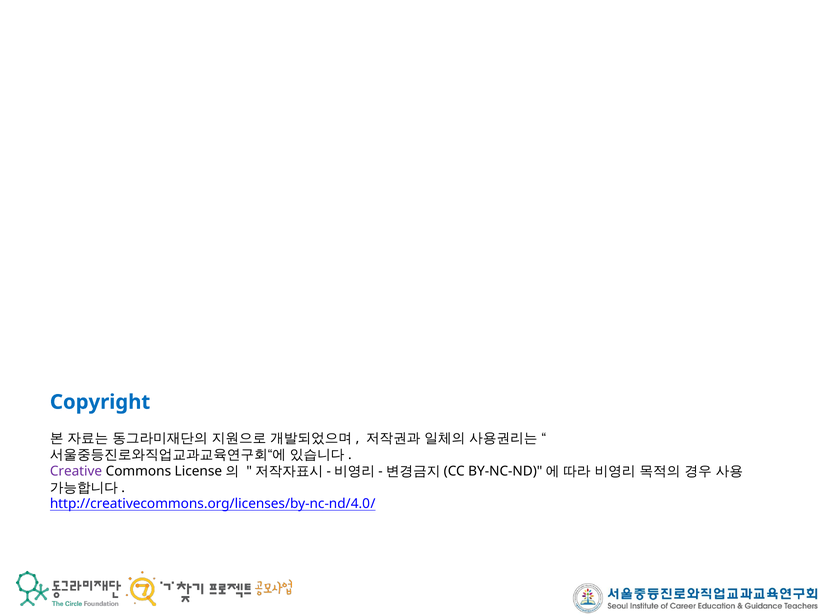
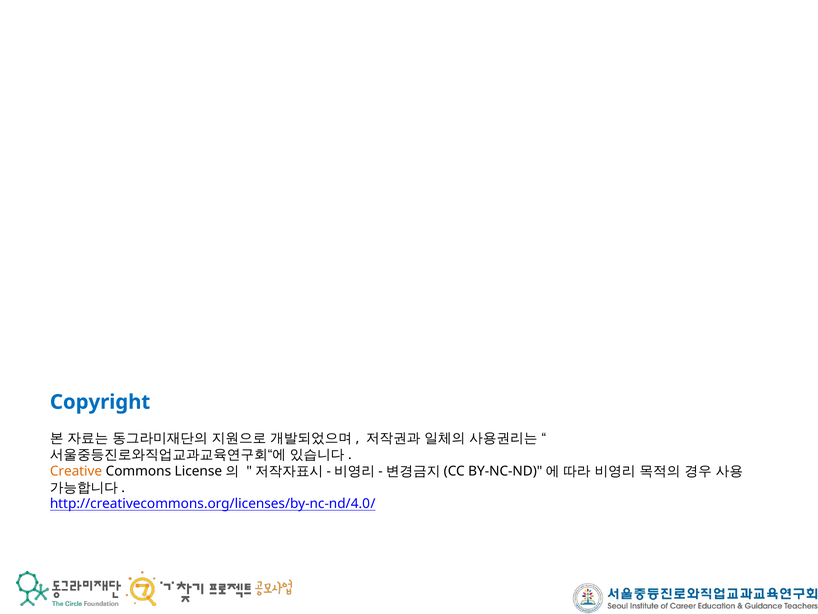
Creative colour: purple -> orange
